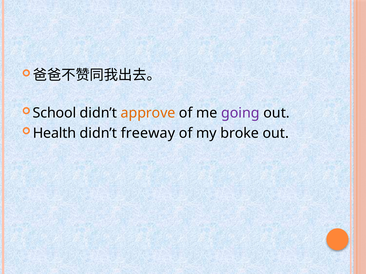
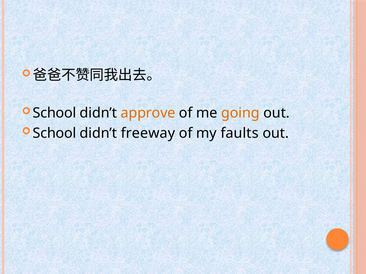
going colour: purple -> orange
Health at (55, 133): Health -> School
broke: broke -> faults
